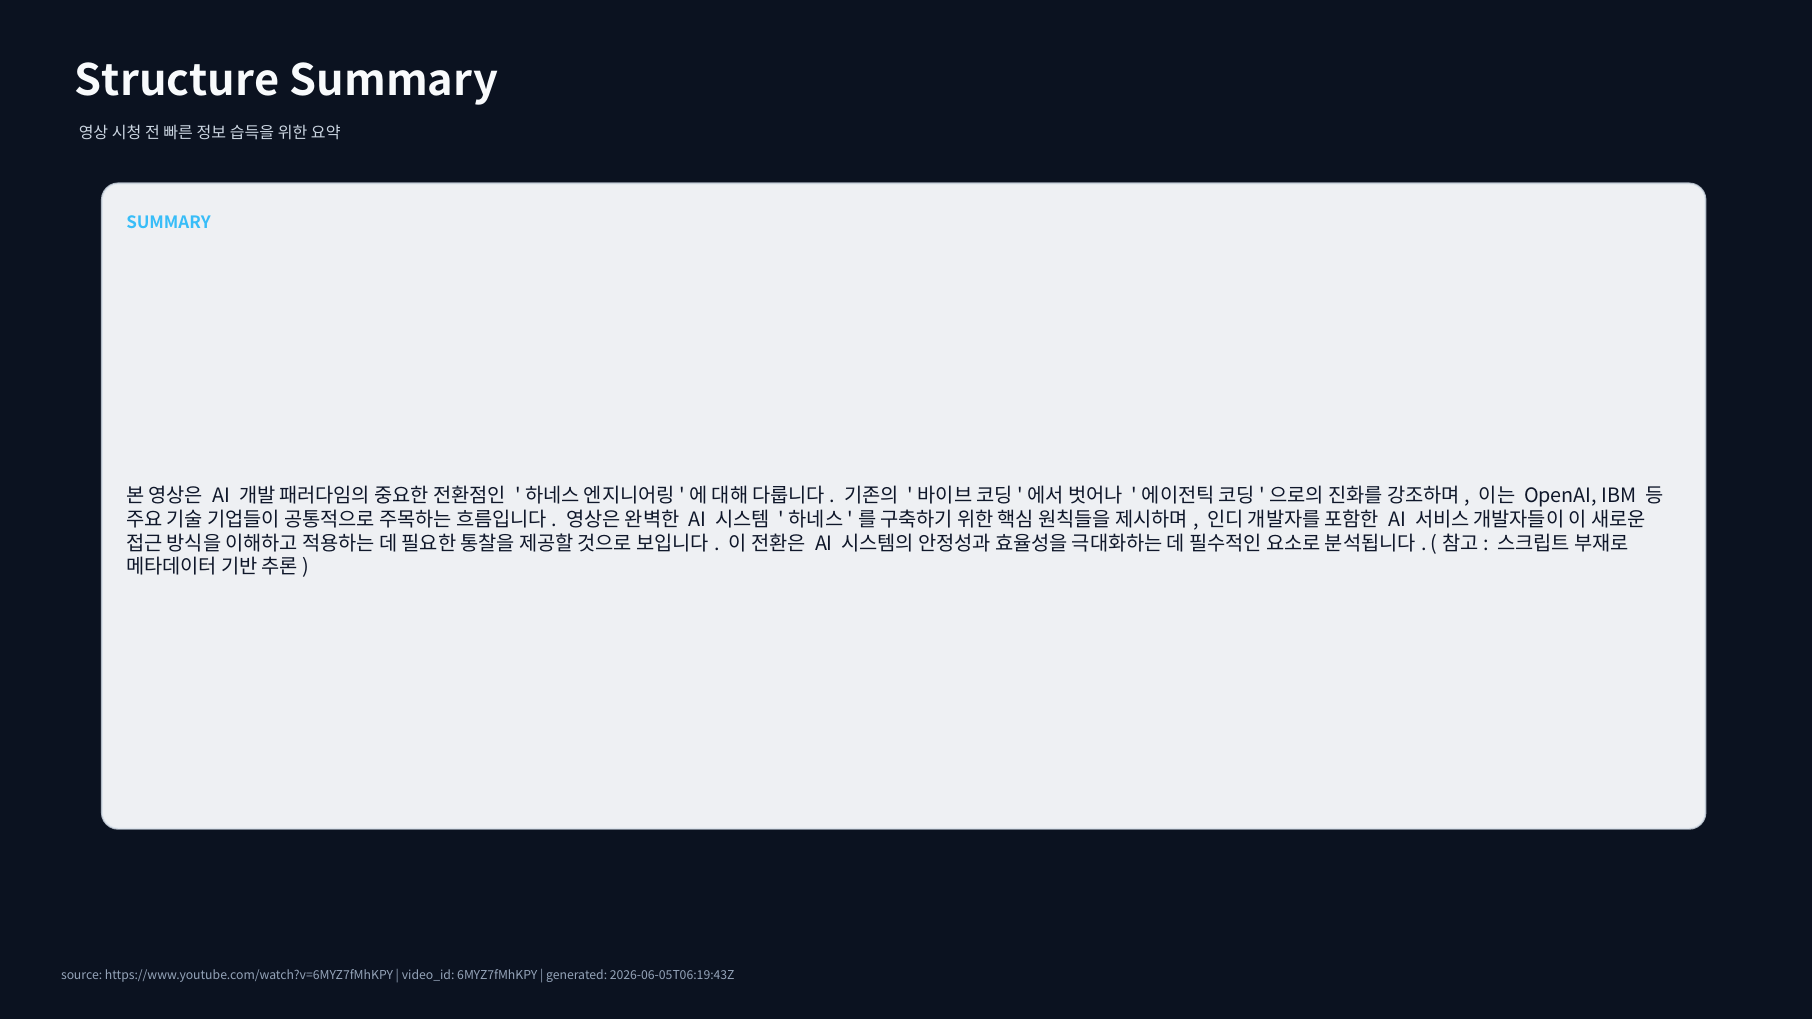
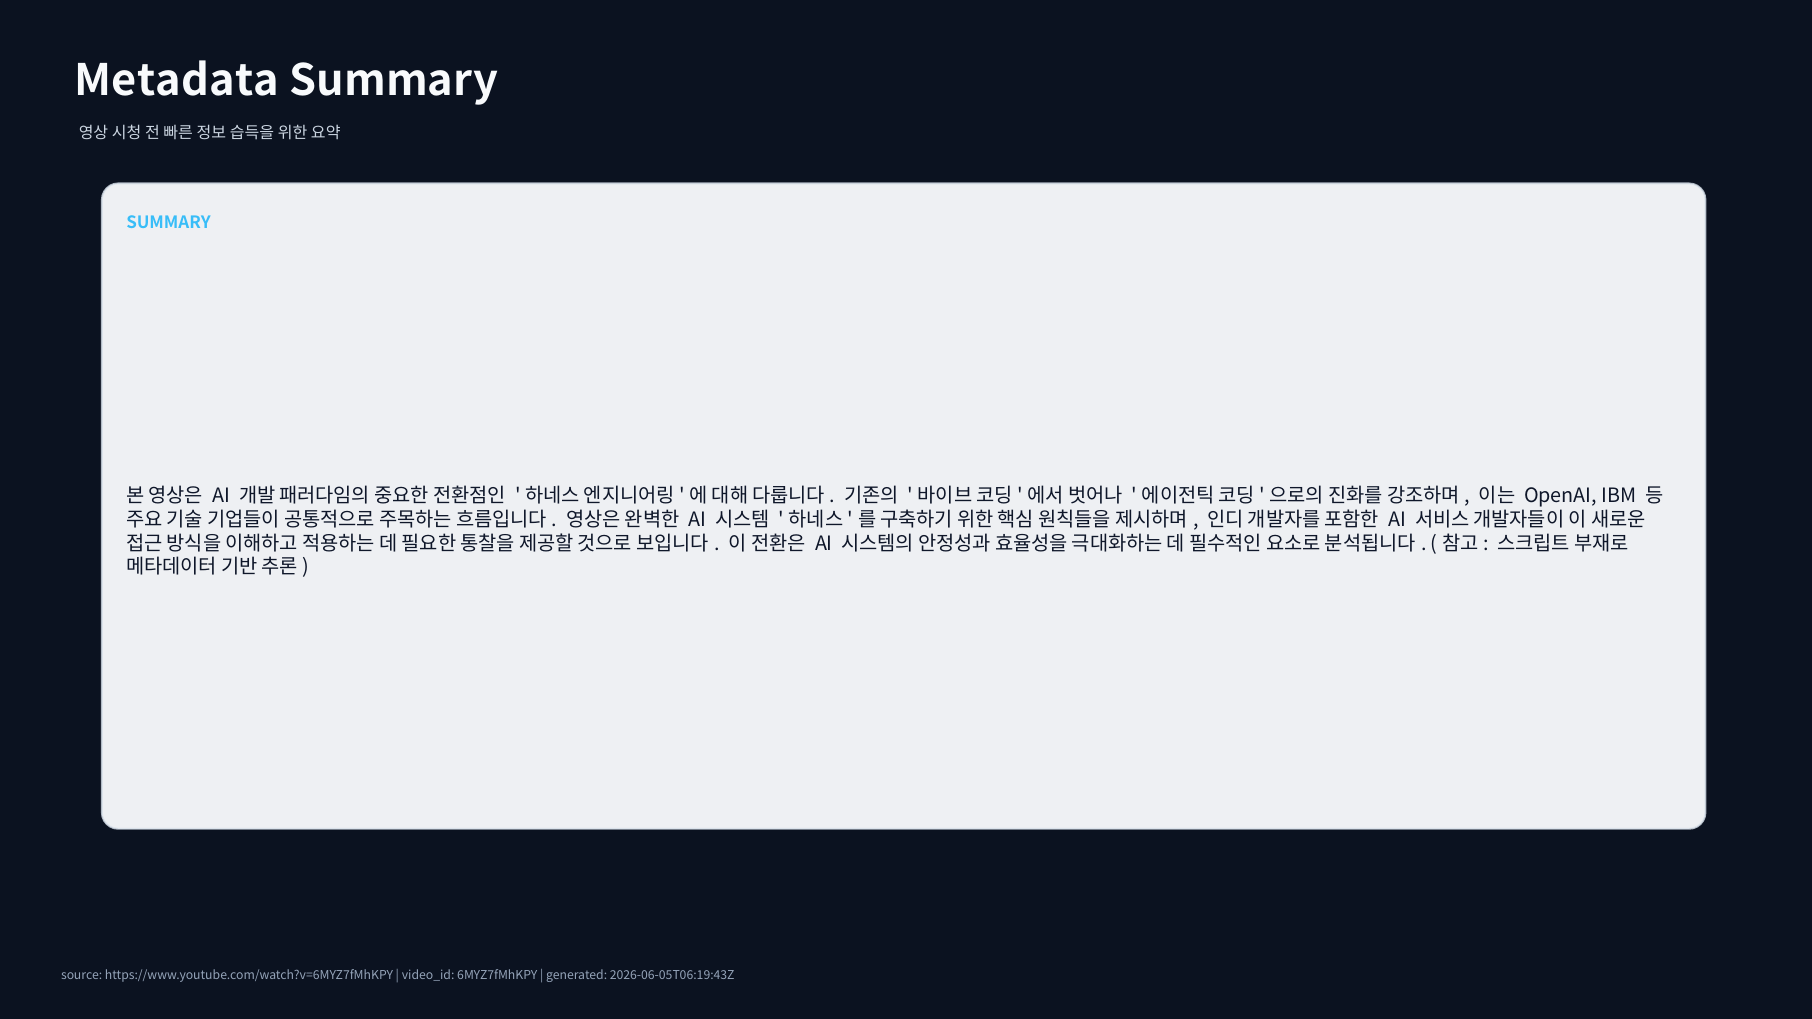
Structure: Structure -> Metadata
